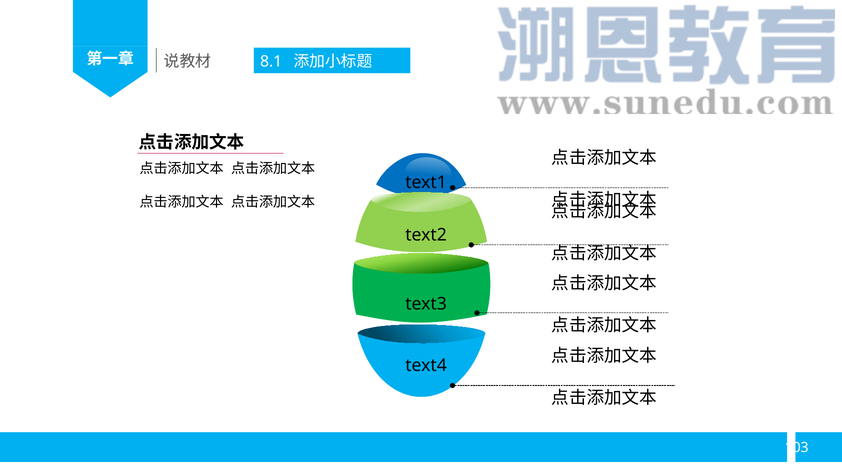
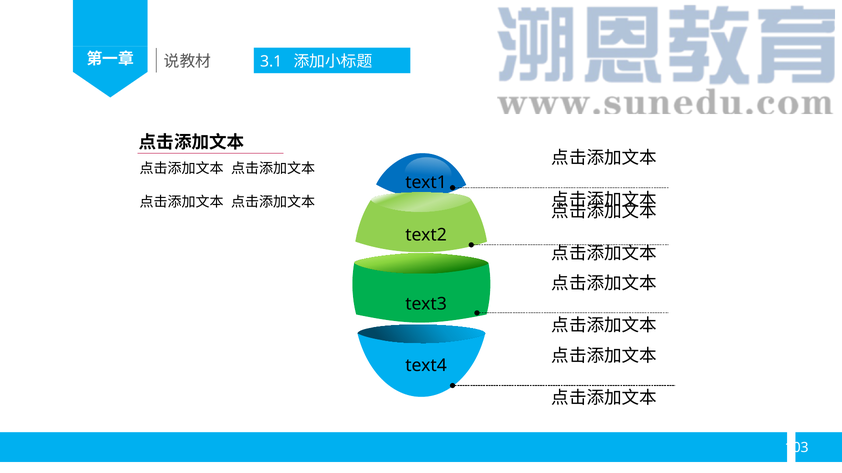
8.1: 8.1 -> 3.1
